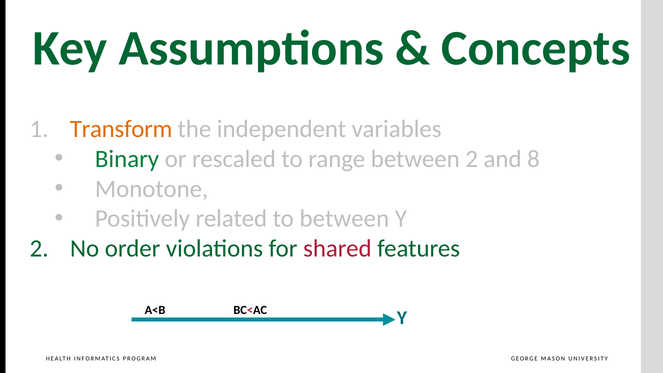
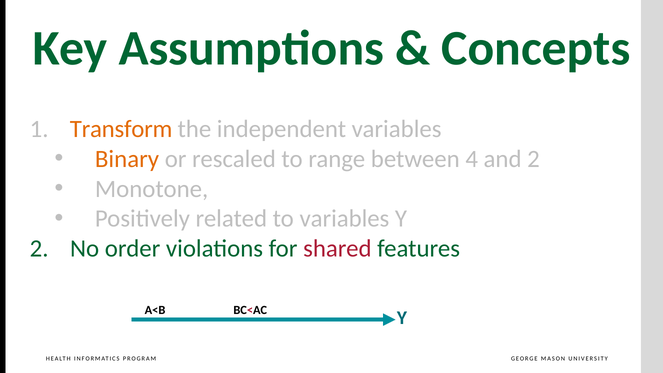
Binary colour: green -> orange
between 2: 2 -> 4
and 8: 8 -> 2
to between: between -> variables
